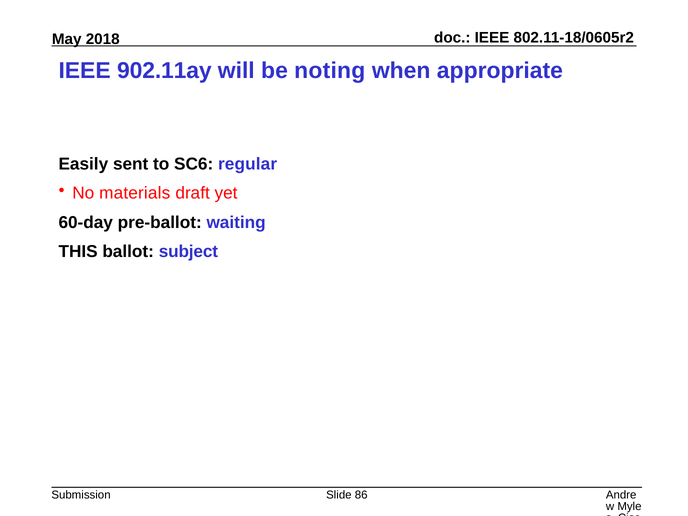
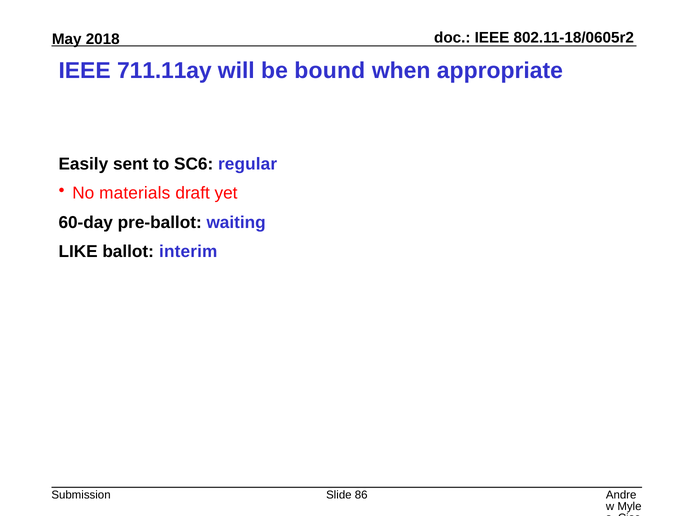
902.11ay: 902.11ay -> 711.11ay
noting: noting -> bound
THIS: THIS -> LIKE
subject: subject -> interim
